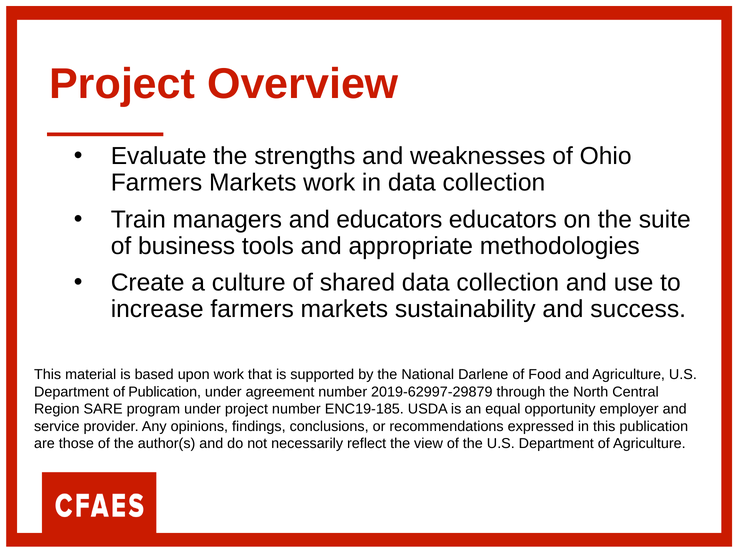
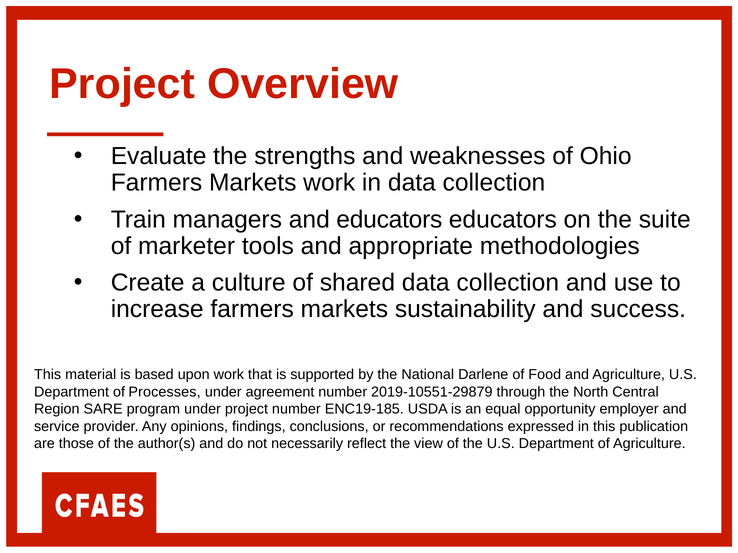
business: business -> marketer
of Publication: Publication -> Processes
2019-62997-29879: 2019-62997-29879 -> 2019-10551-29879
